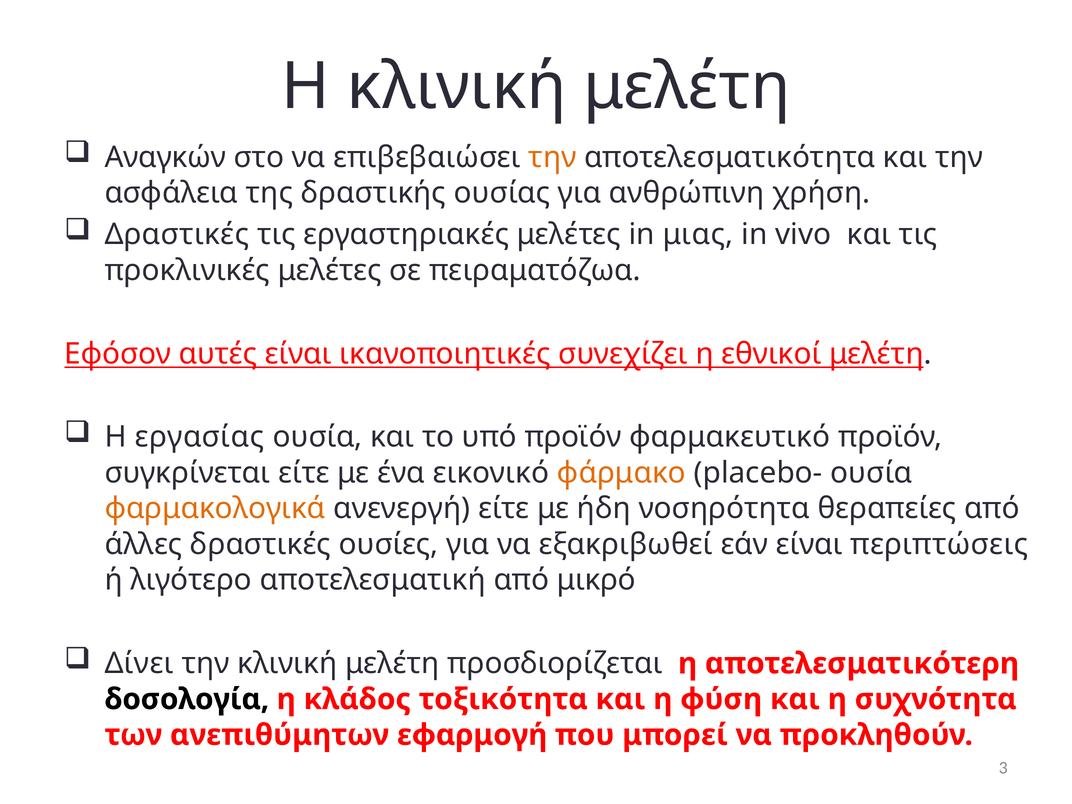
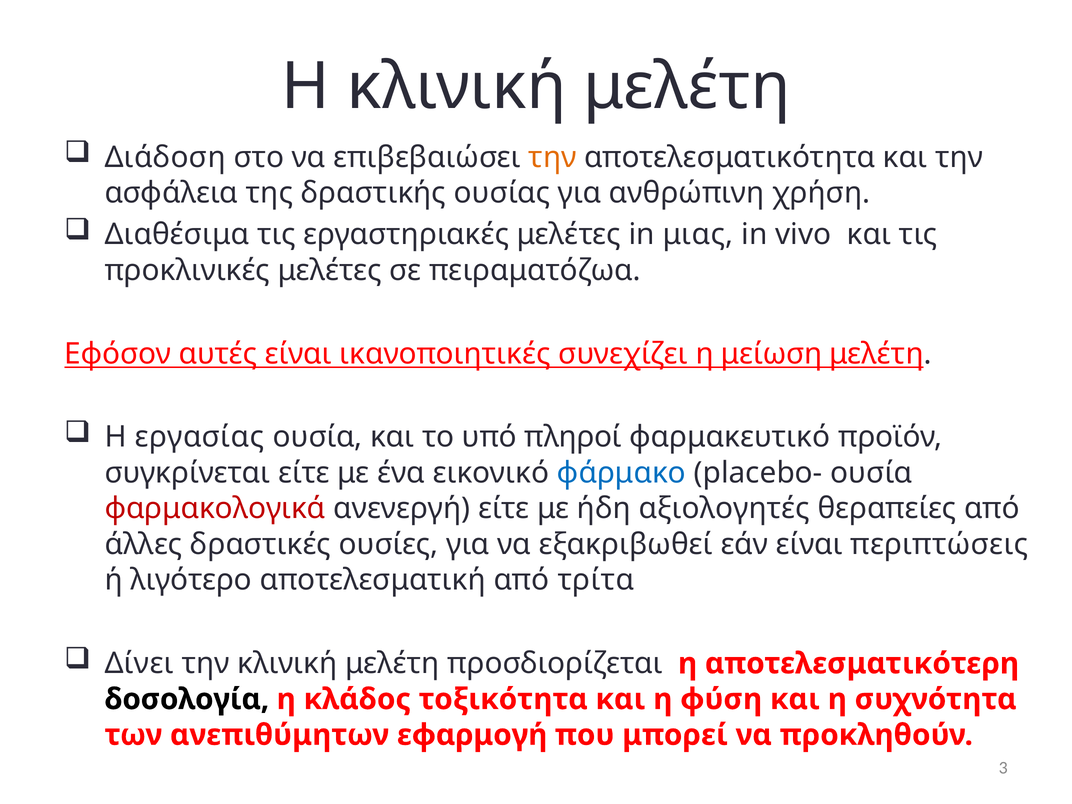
Αναγκών: Αναγκών -> Διάδοση
Δραστικές at (177, 235): Δραστικές -> Διαθέσιμα
εθνικοί: εθνικοί -> μείωση
υπό προϊόν: προϊόν -> πληροί
φάρμακο colour: orange -> blue
φαρμακολογικά colour: orange -> red
νοσηρότητα: νοσηρότητα -> αξιολογητές
μικρό: μικρό -> τρίτα
